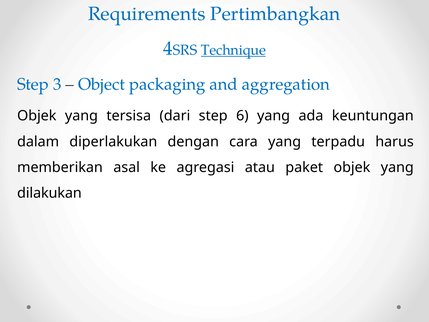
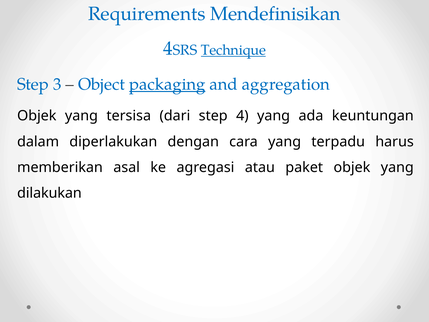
Pertimbangkan: Pertimbangkan -> Mendefinisikan
packaging underline: none -> present
step 6: 6 -> 4
